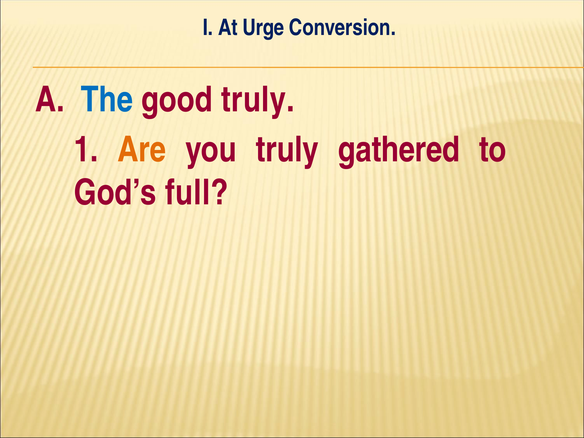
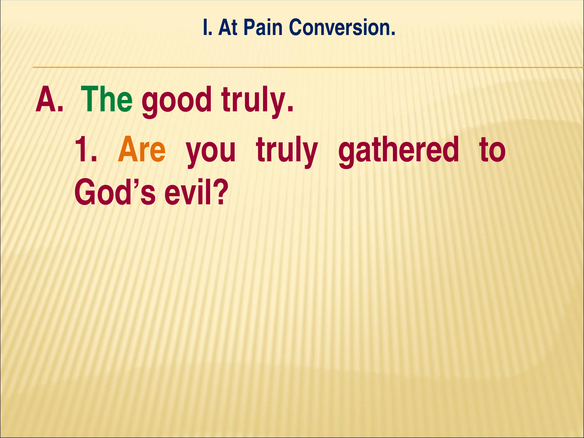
Urge: Urge -> Pain
The colour: blue -> green
full: full -> evil
